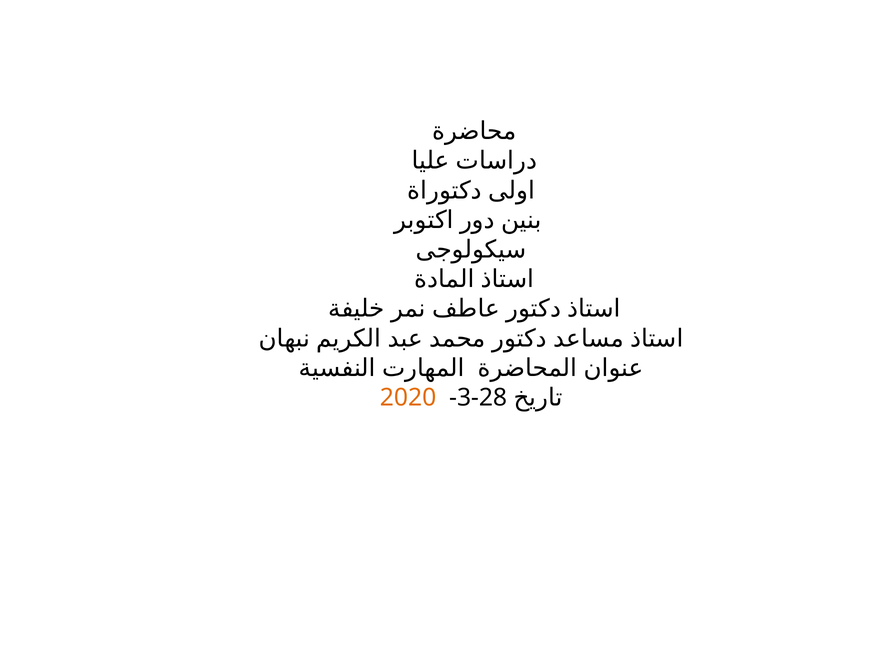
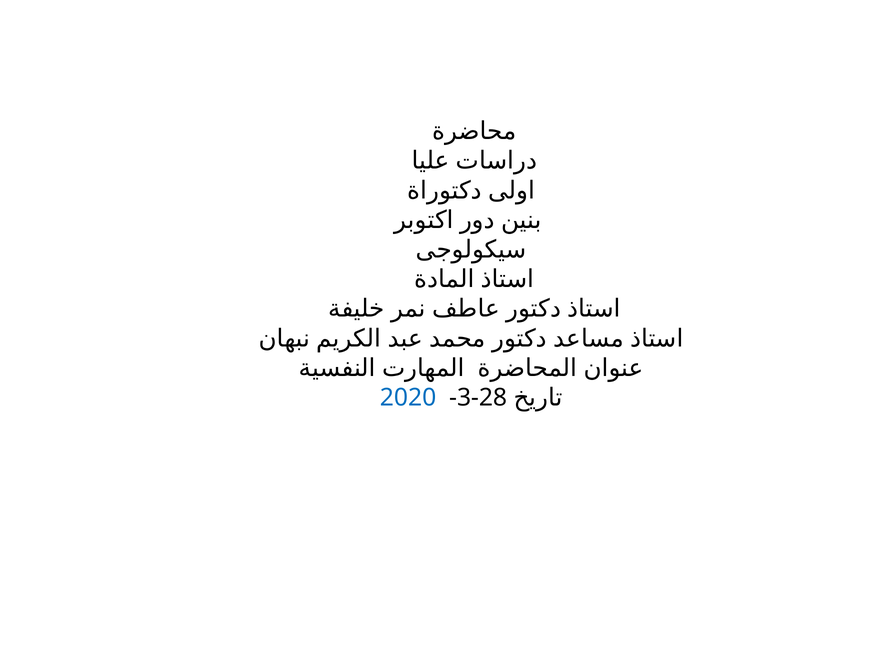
2020 colour: orange -> blue
